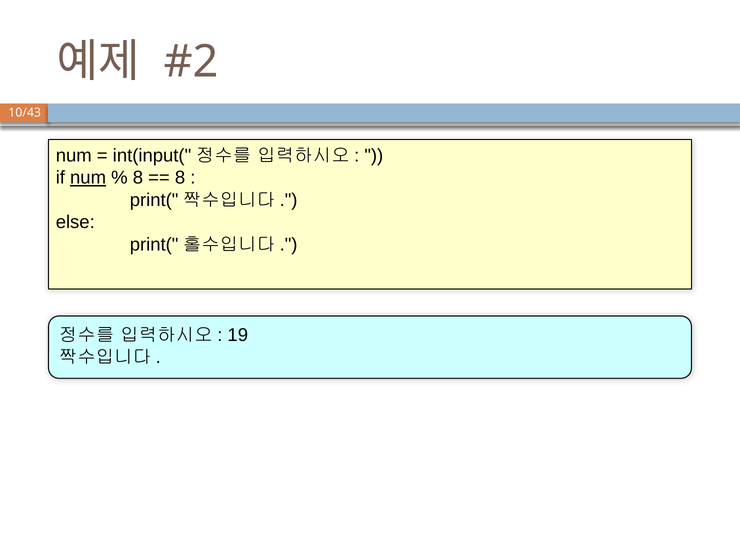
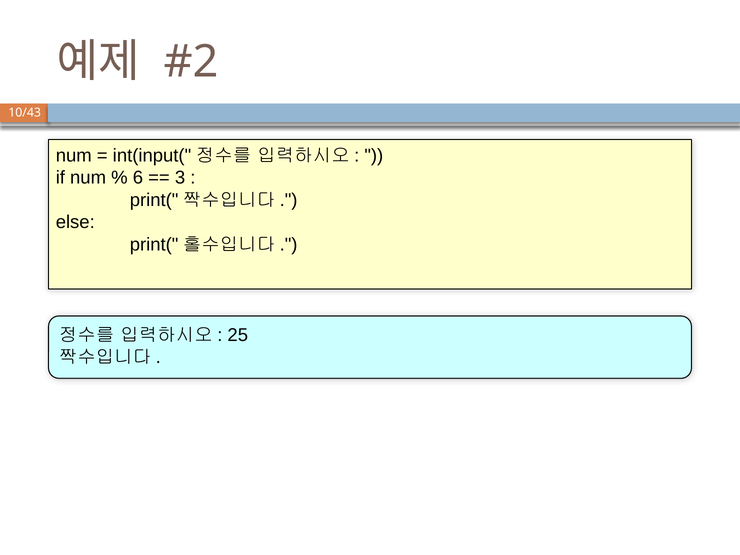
num at (88, 178) underline: present -> none
8 at (138, 178): 8 -> 6
8 at (180, 178): 8 -> 3
19: 19 -> 25
